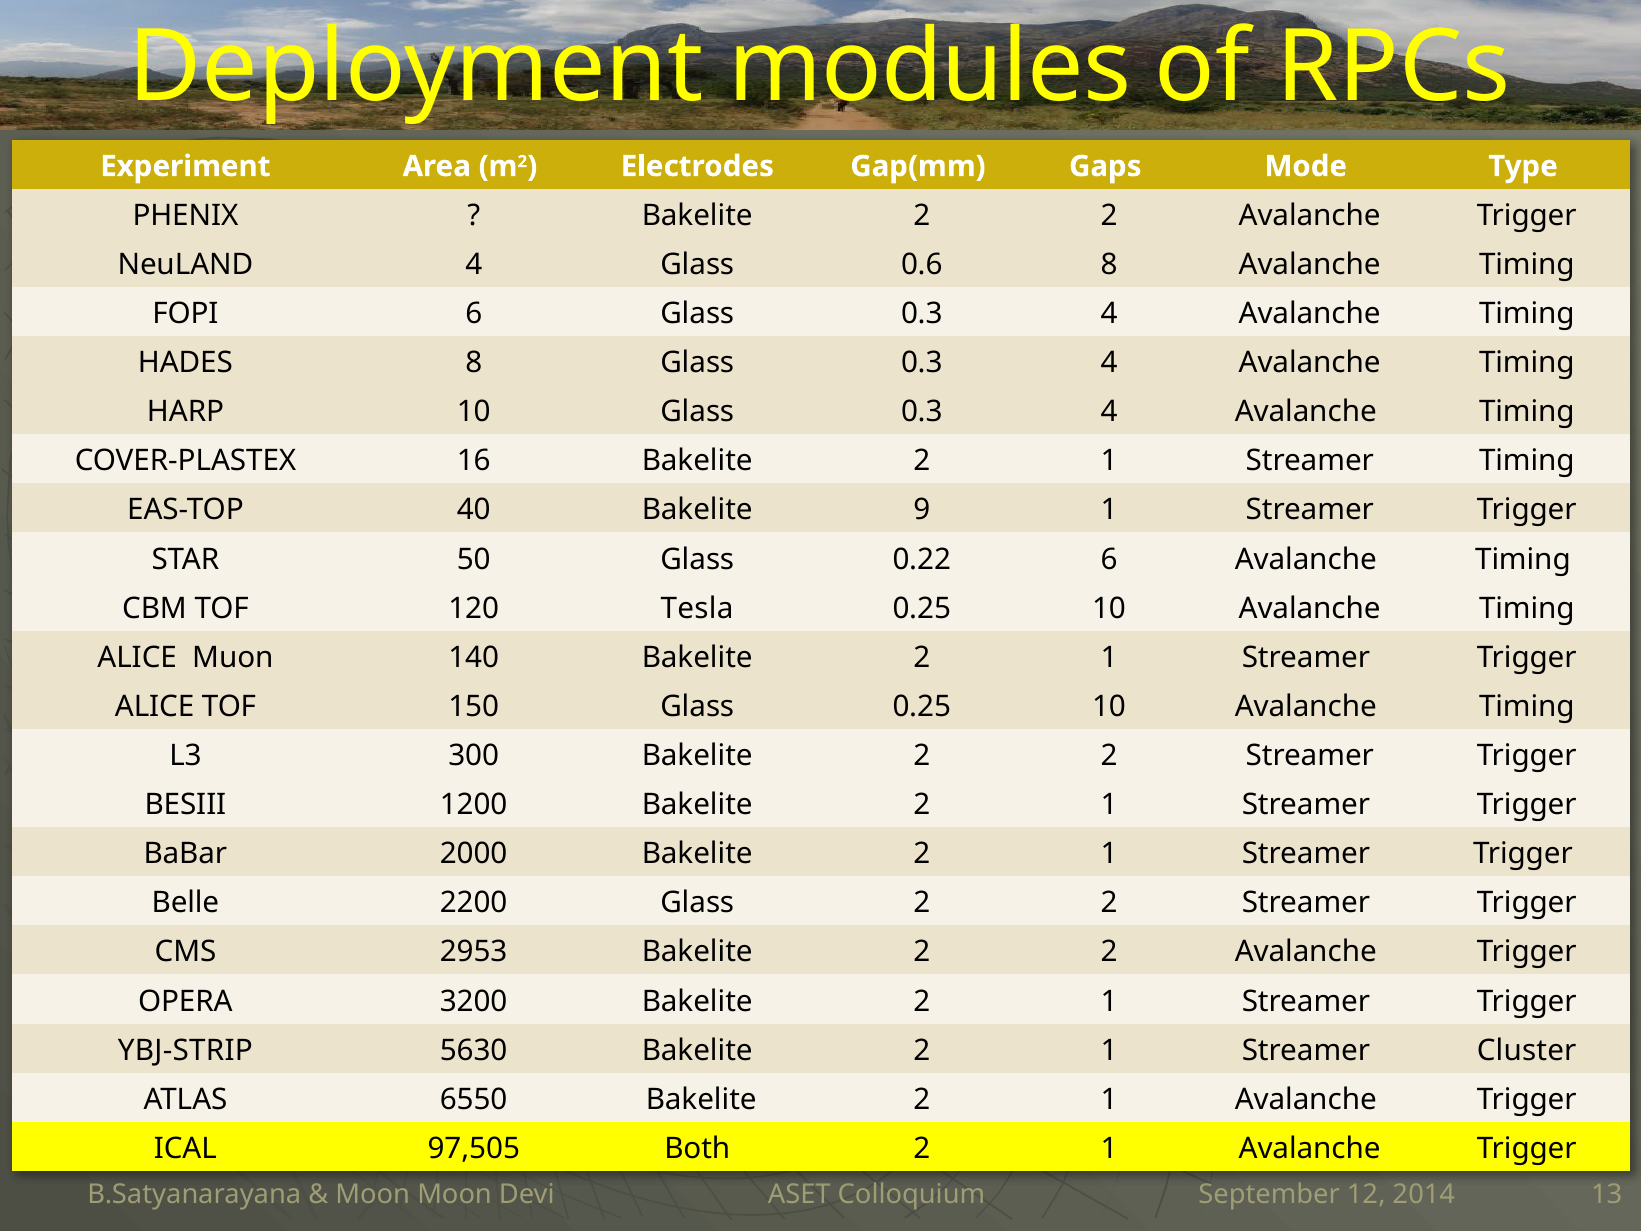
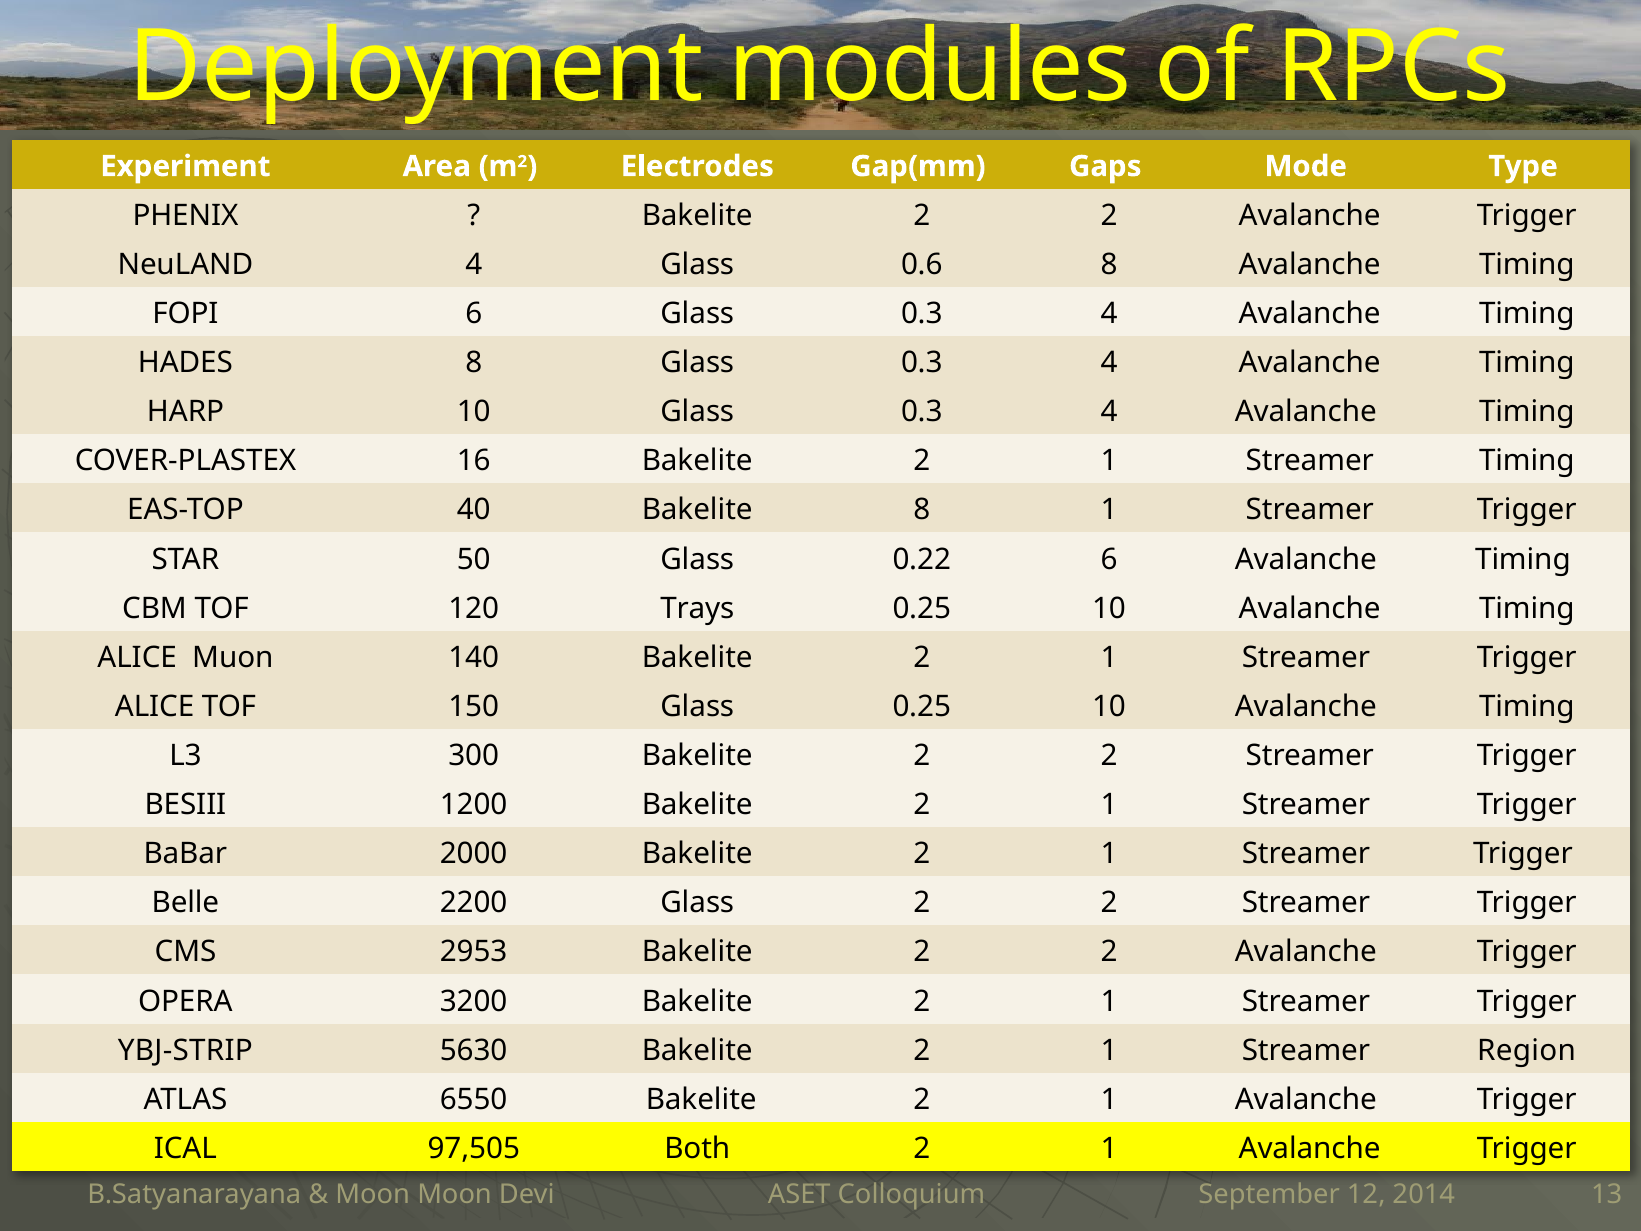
Bakelite 9: 9 -> 8
Tesla: Tesla -> Trays
Cluster: Cluster -> Region
